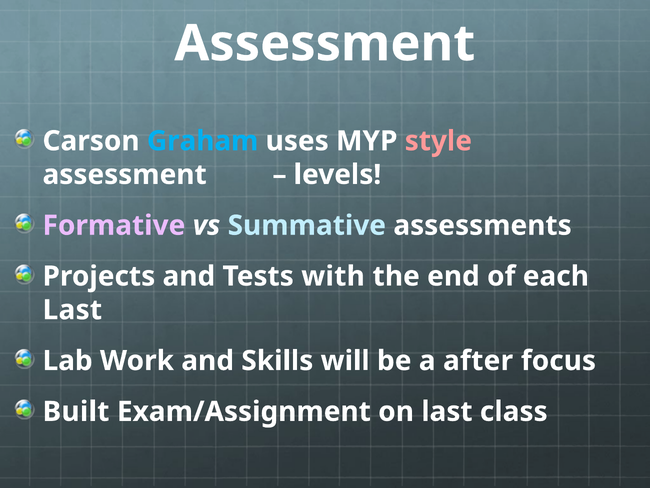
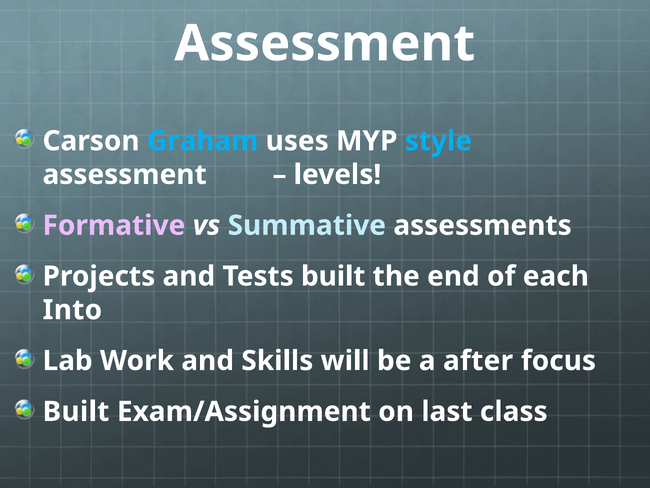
style colour: pink -> light blue
Tests with: with -> built
Last at (72, 310): Last -> Into
